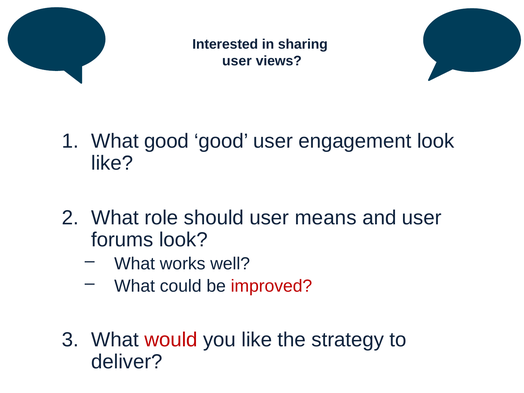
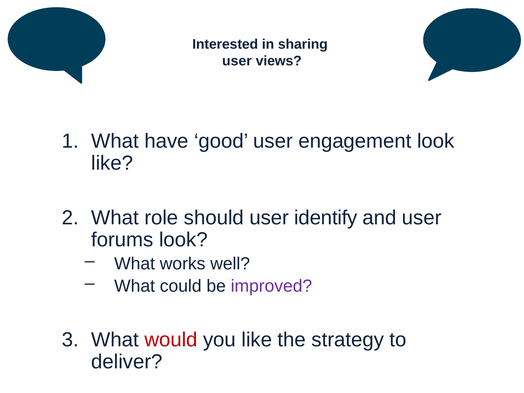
What good: good -> have
means: means -> identify
improved colour: red -> purple
